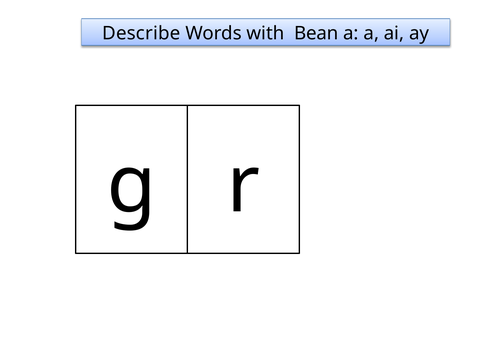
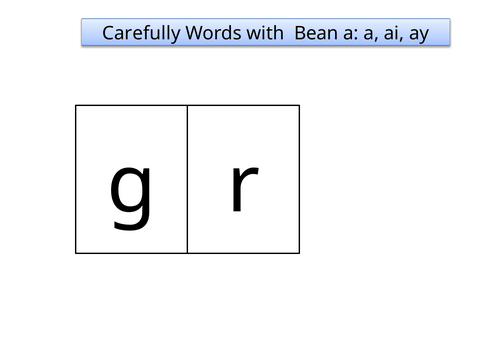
Describe: Describe -> Carefully
